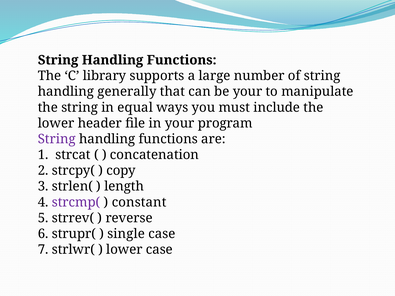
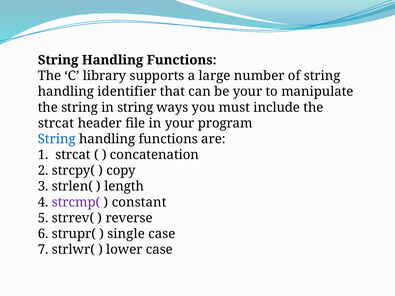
generally: generally -> identifier
in equal: equal -> string
lower at (56, 123): lower -> strcat
String at (57, 139) colour: purple -> blue
